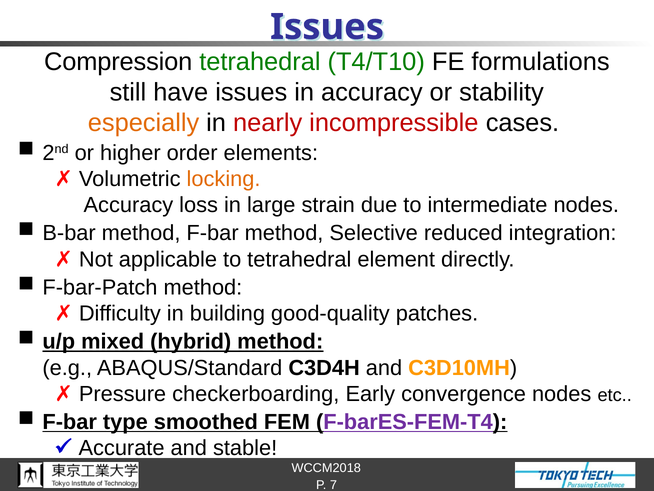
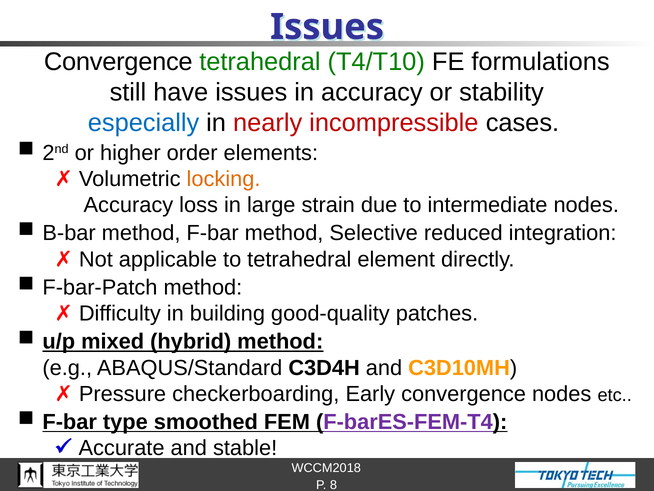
Compression at (118, 62): Compression -> Convergence
especially colour: orange -> blue
7: 7 -> 8
